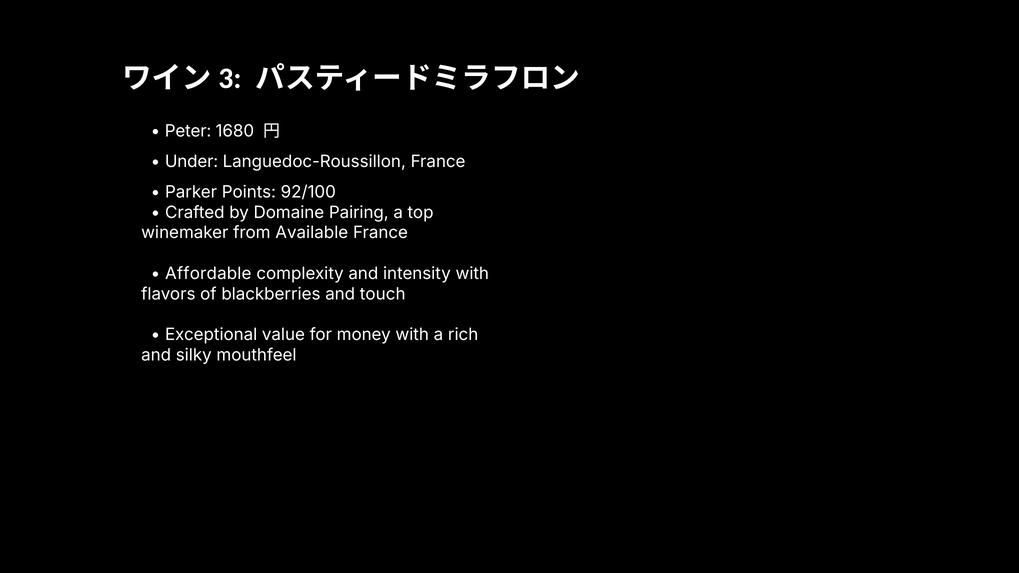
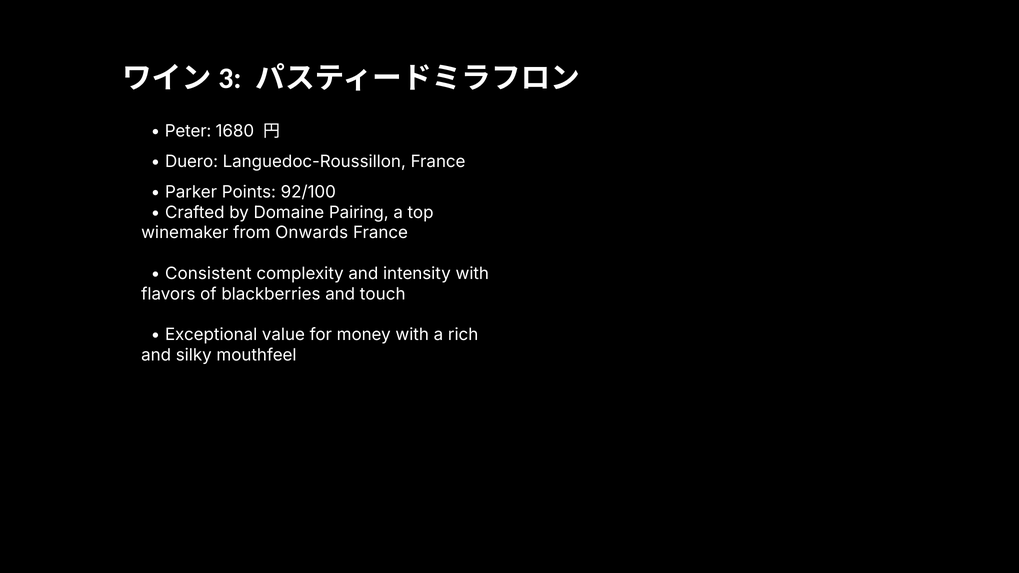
Under: Under -> Duero
Available: Available -> Onwards
Affordable: Affordable -> Consistent
